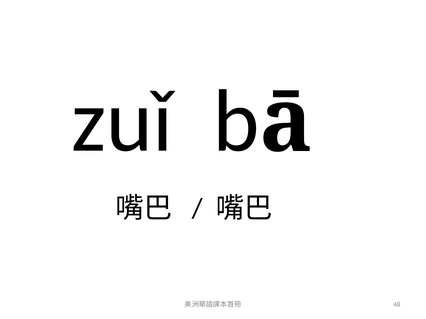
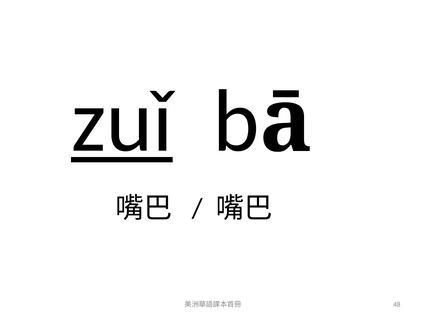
zuǐ underline: none -> present
